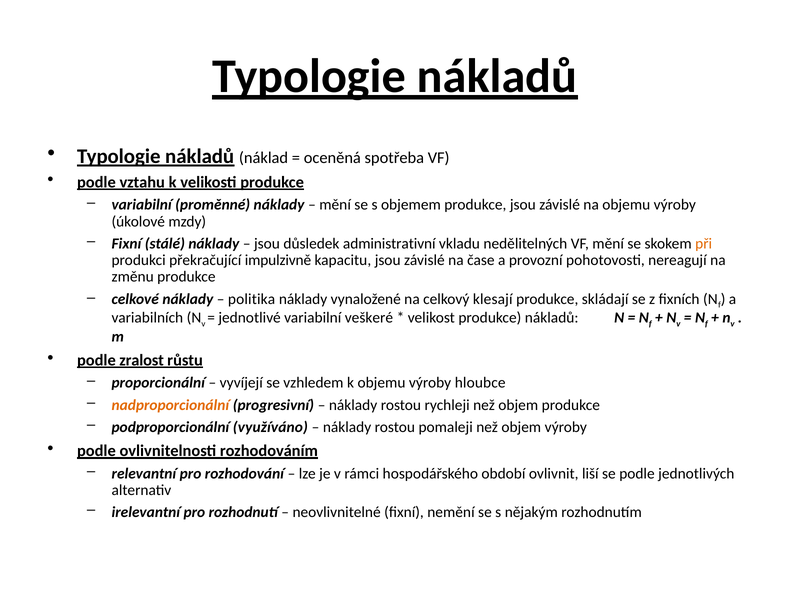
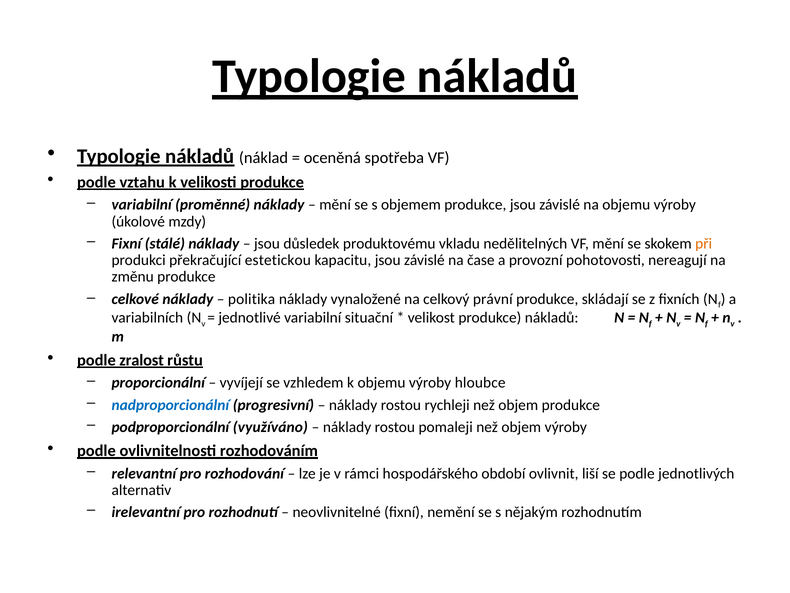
administrativní: administrativní -> produktovému
impulzivně: impulzivně -> estetickou
klesají: klesají -> právní
veškeré: veškeré -> situační
nadproporcionální colour: orange -> blue
